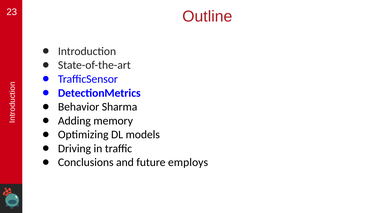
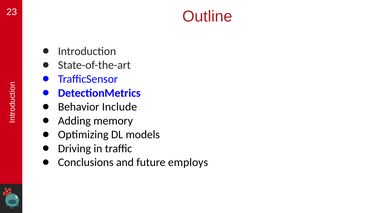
Sharma: Sharma -> Include
